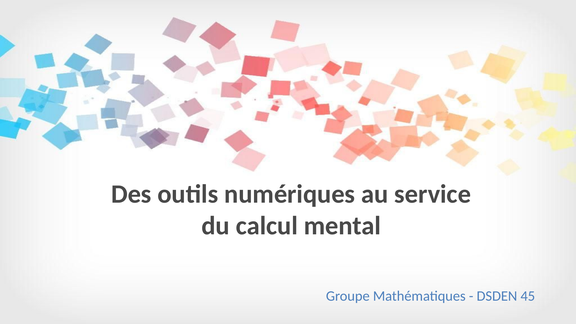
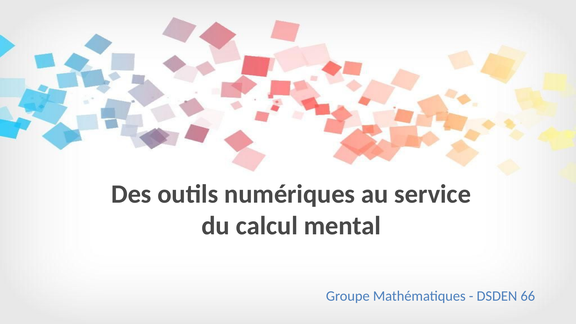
45: 45 -> 66
